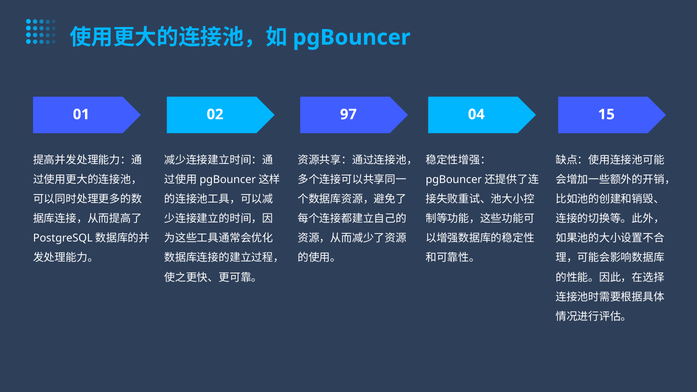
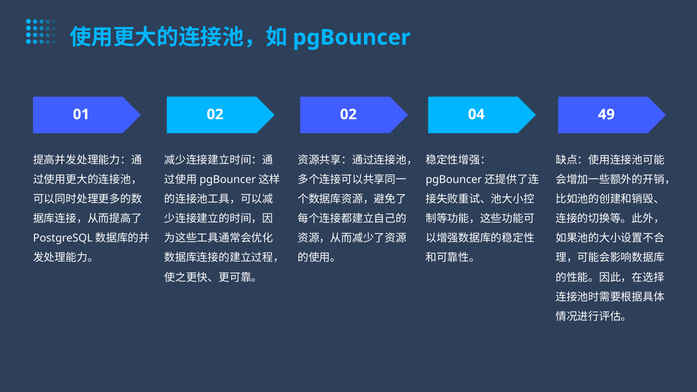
02 97: 97 -> 02
15: 15 -> 49
